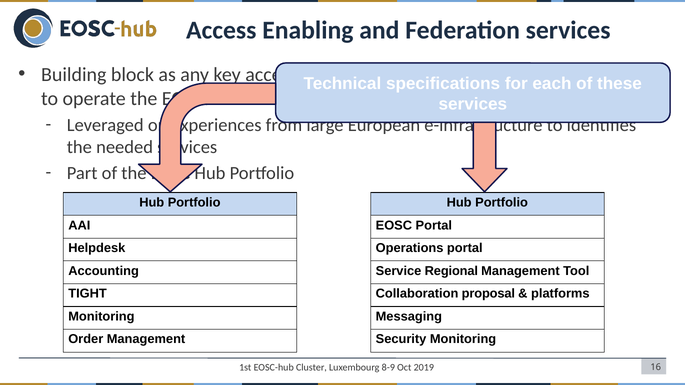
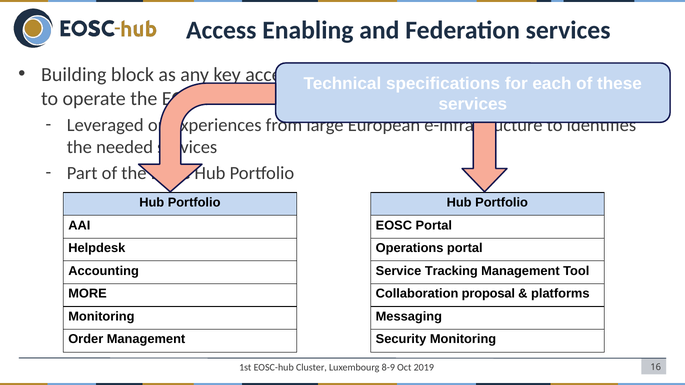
Regional: Regional -> Tracking
TIGHT: TIGHT -> MORE
